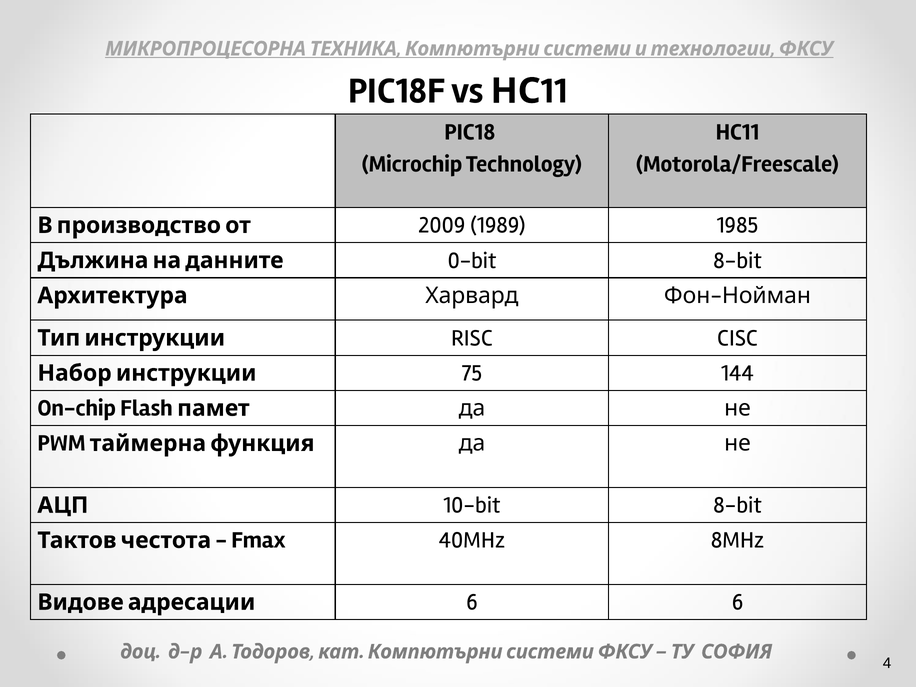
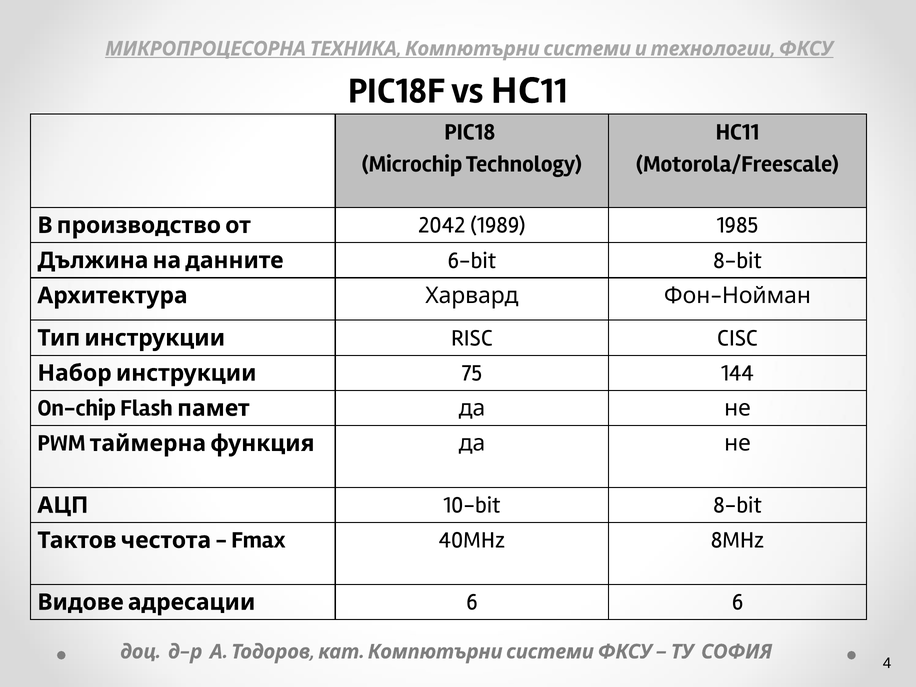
2009: 2009 -> 2042
0-bit: 0-bit -> 6-bit
